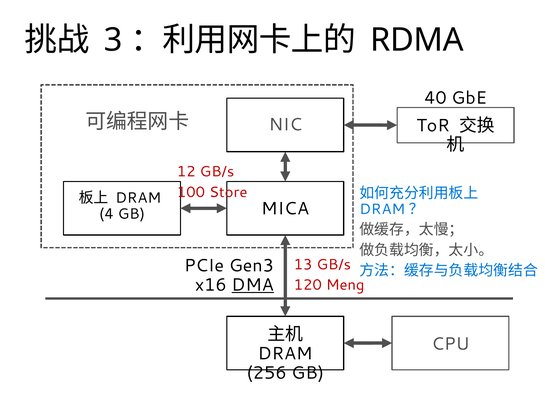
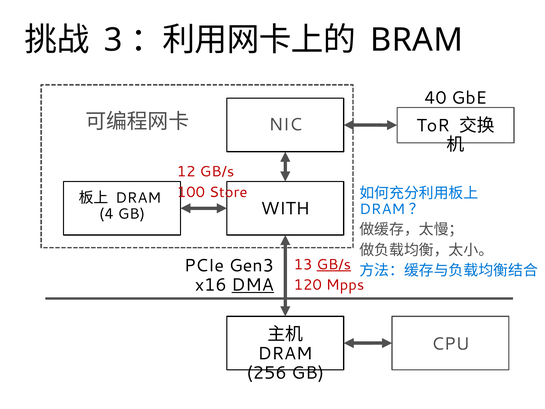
RDMA: RDMA -> BRAM
MICA: MICA -> WITH
GB/s at (334, 264) underline: none -> present
Meng: Meng -> Mpps
